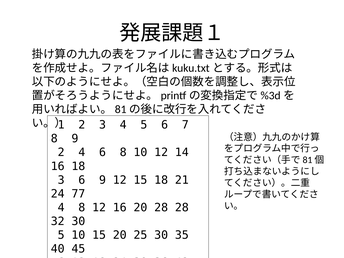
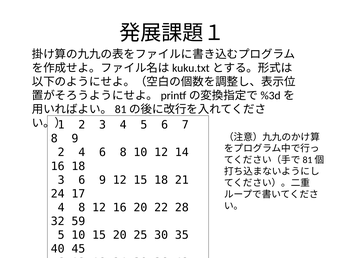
77: 77 -> 17
20 28: 28 -> 22
32 30: 30 -> 59
